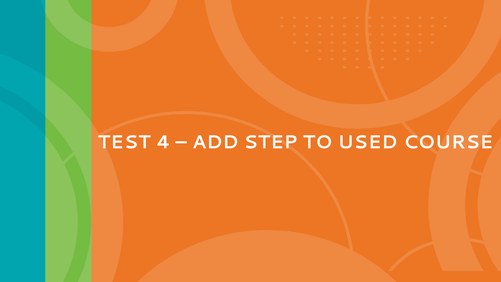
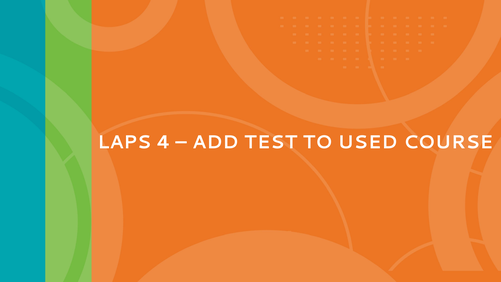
TEST: TEST -> LAPS
STEP: STEP -> TEST
